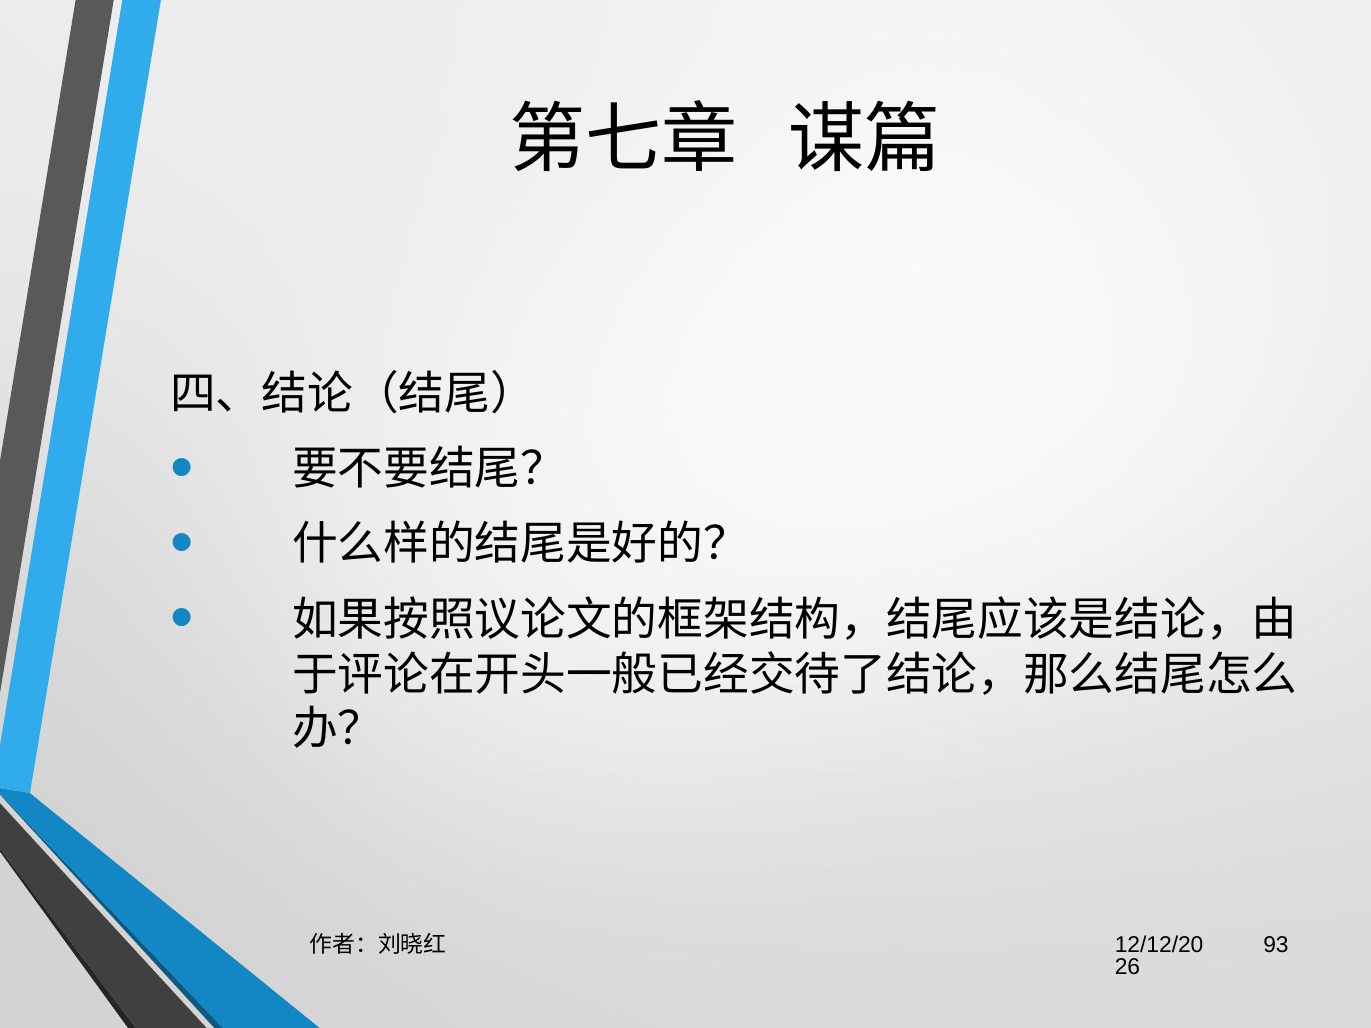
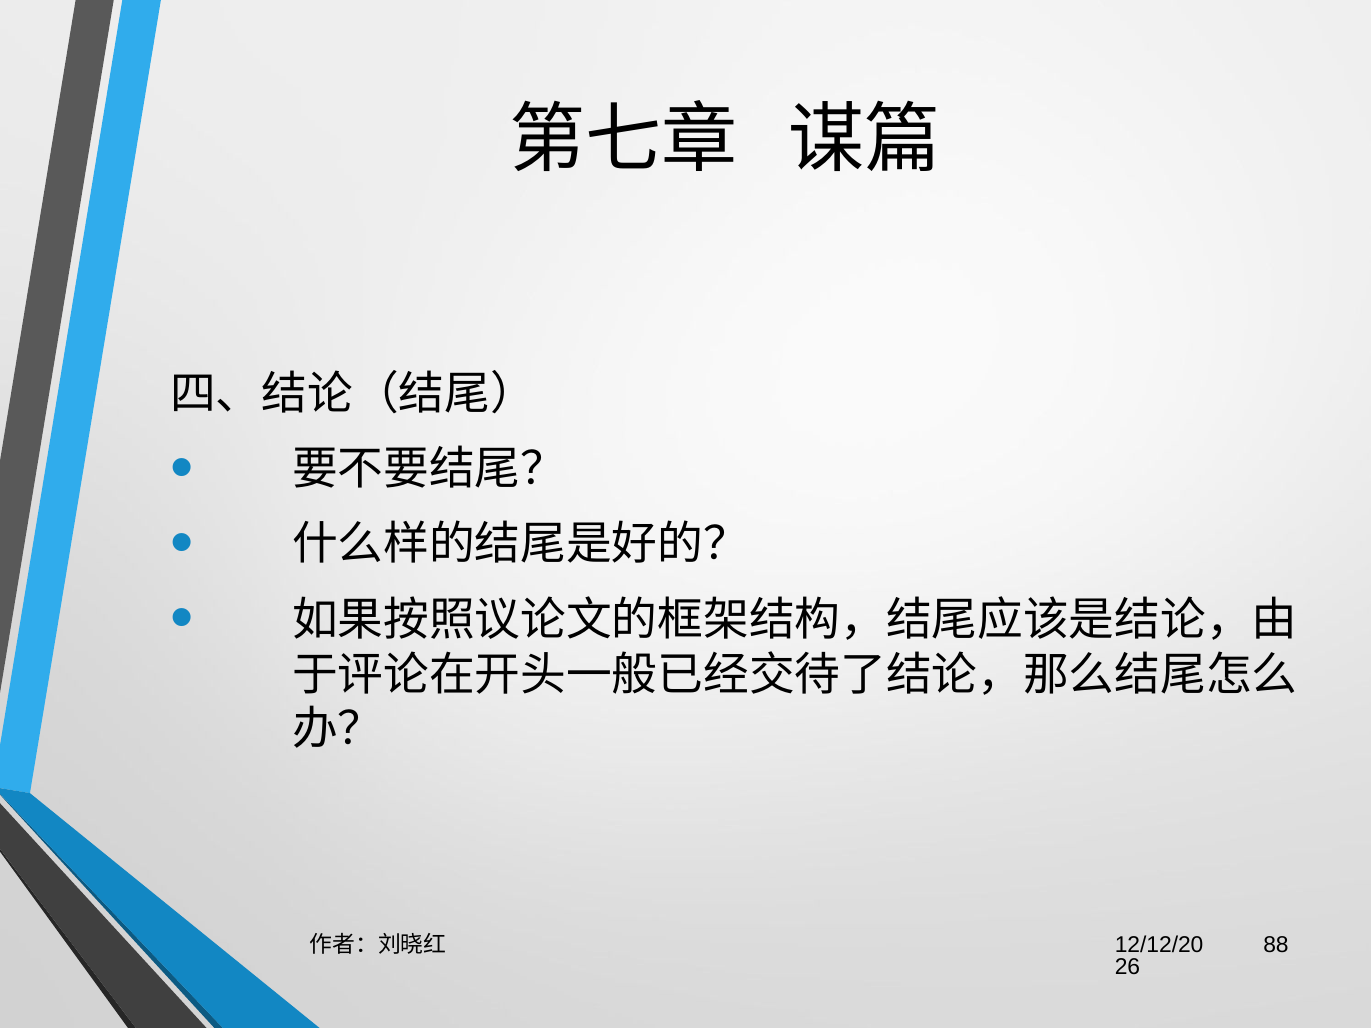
93: 93 -> 88
